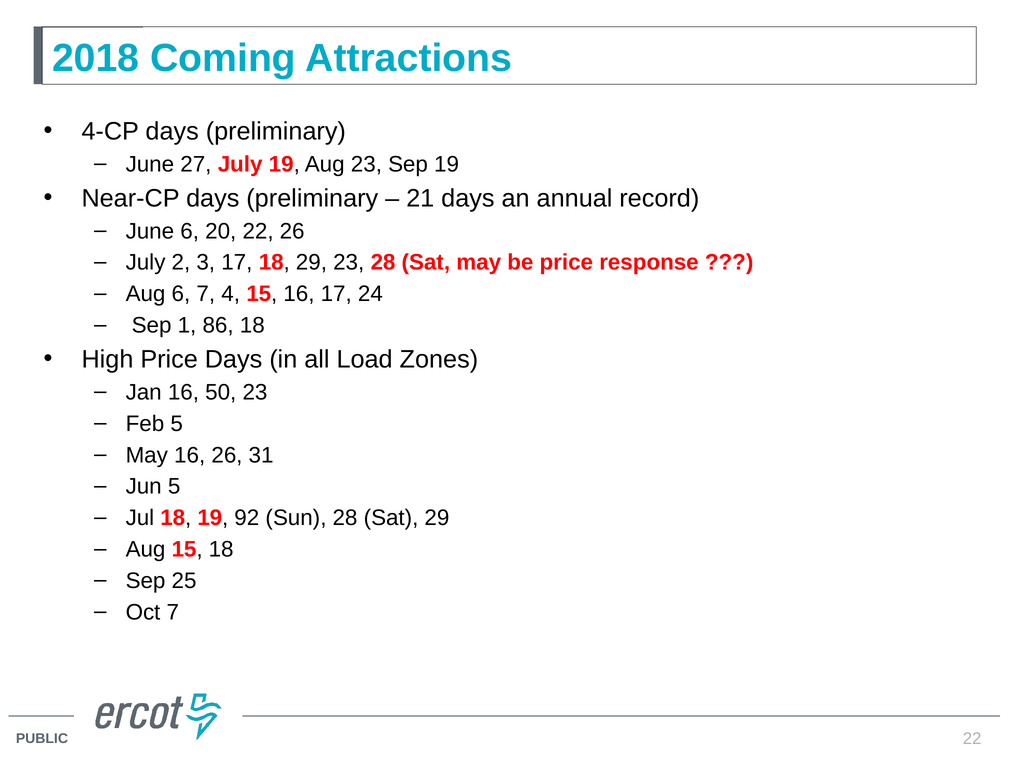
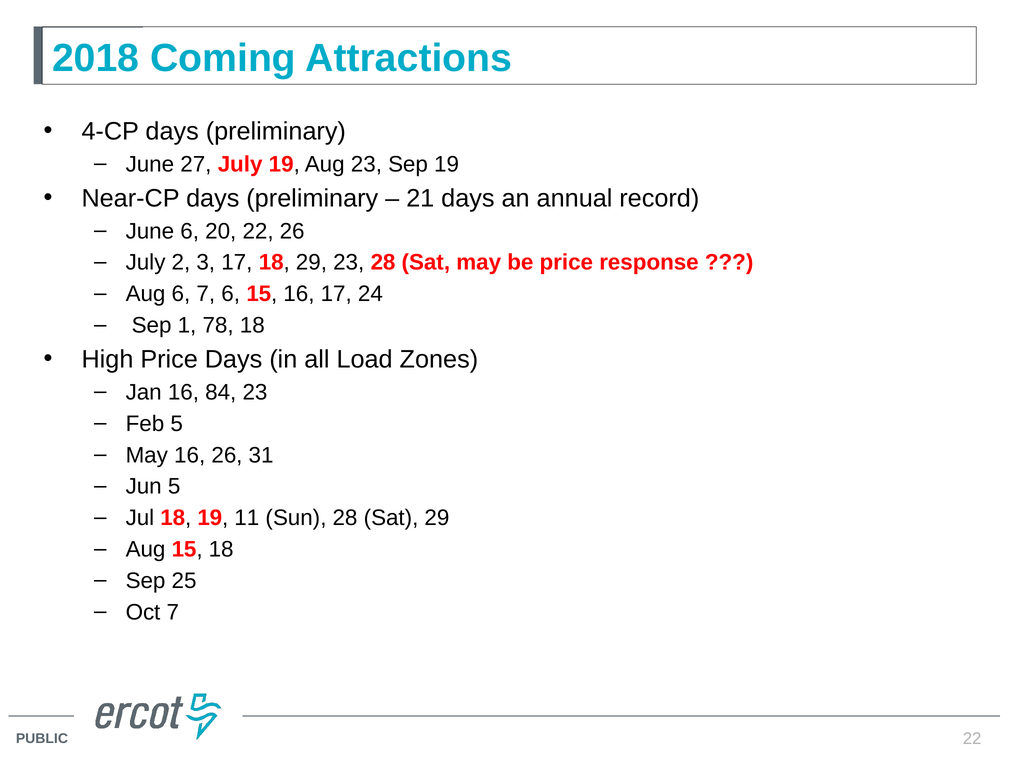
7 4: 4 -> 6
86: 86 -> 78
50: 50 -> 84
92: 92 -> 11
